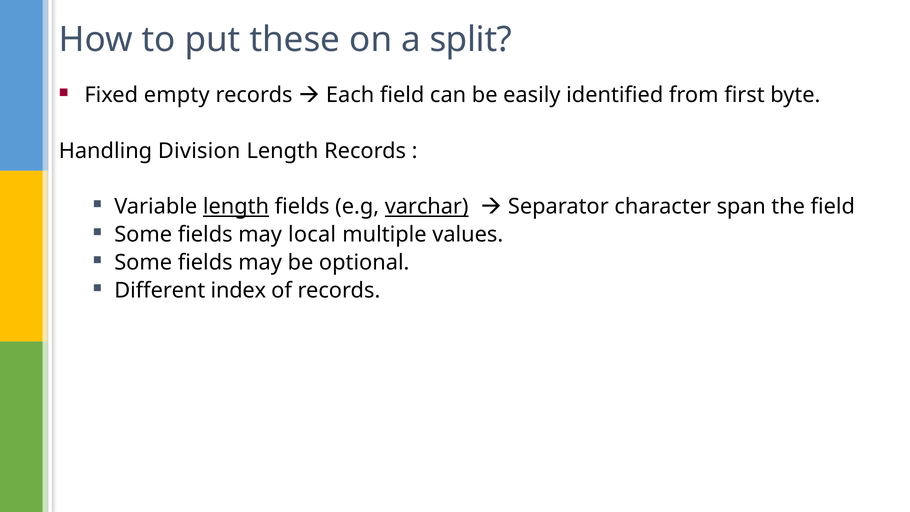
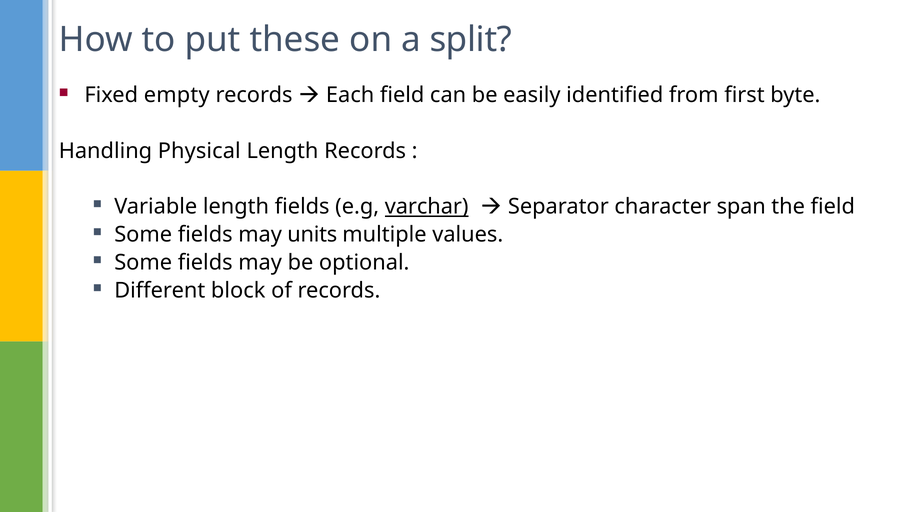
Division: Division -> Physical
length at (236, 207) underline: present -> none
local: local -> units
index: index -> block
